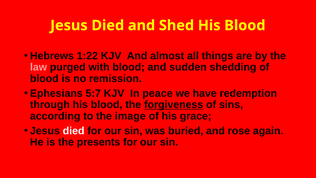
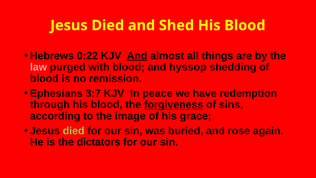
1:22: 1:22 -> 0:22
And at (137, 56) underline: none -> present
sudden: sudden -> hyssop
5:7: 5:7 -> 3:7
died at (74, 131) colour: white -> light green
presents: presents -> dictators
